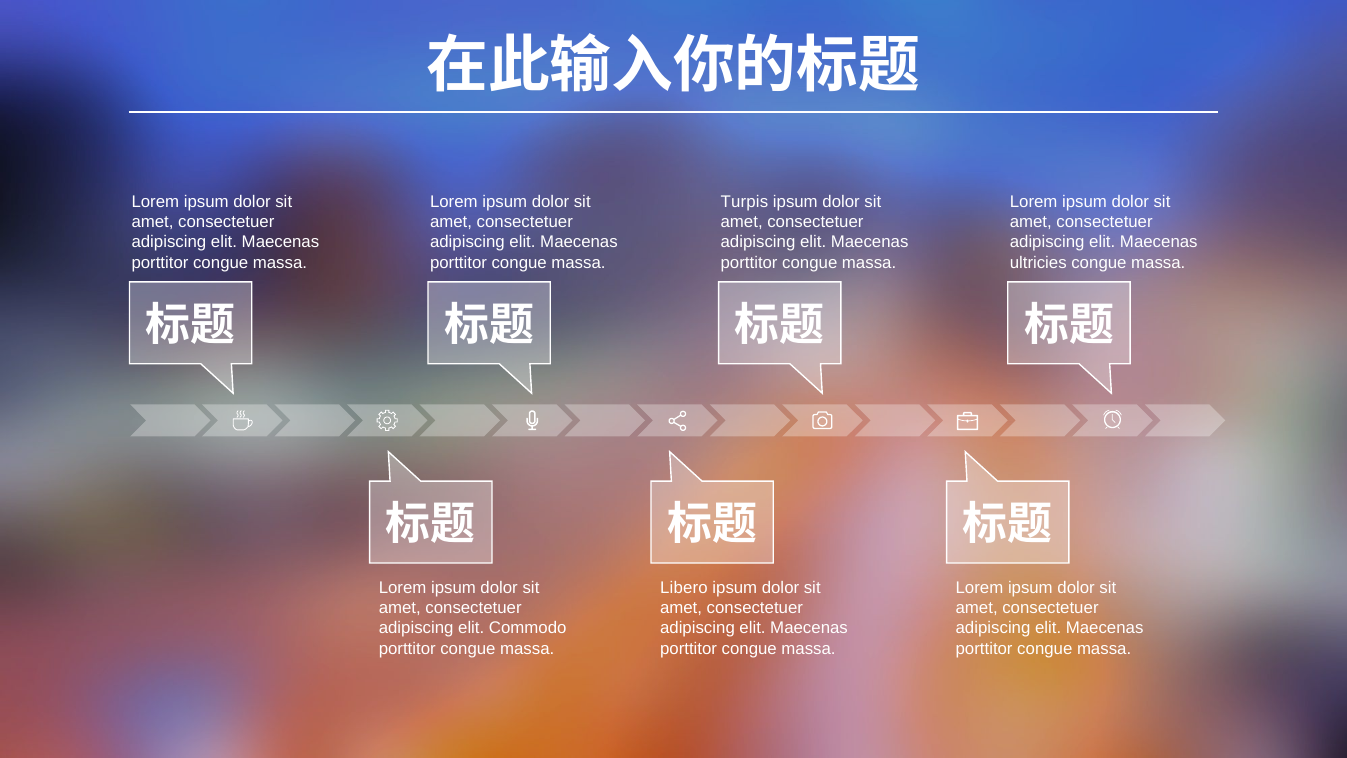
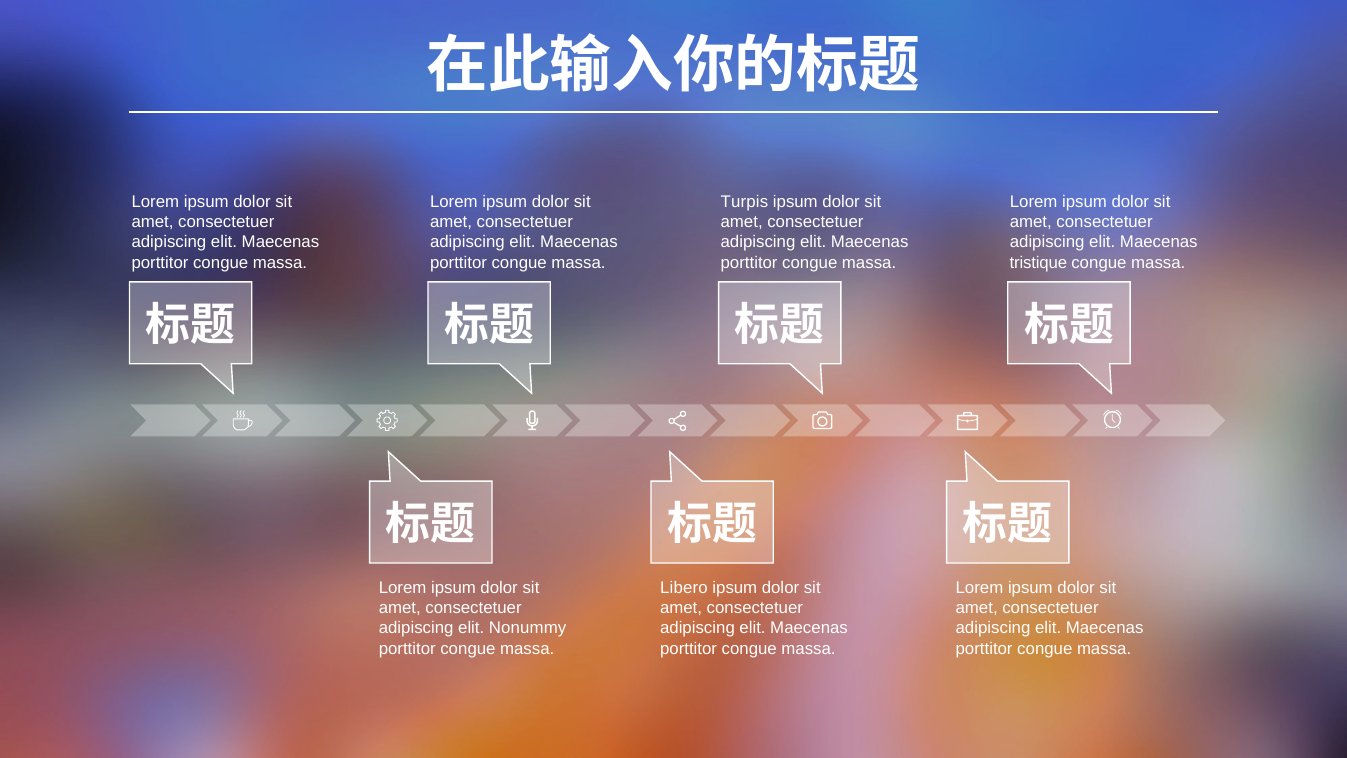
ultricies: ultricies -> tristique
Commodo: Commodo -> Nonummy
